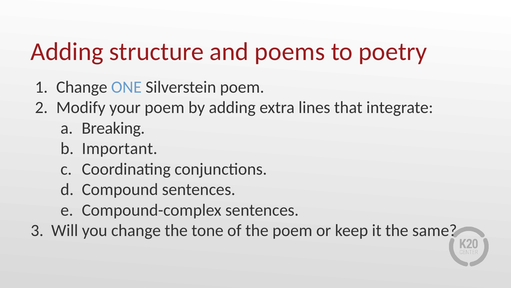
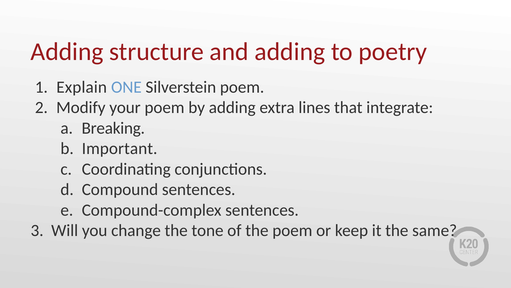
and poems: poems -> adding
Change at (82, 87): Change -> Explain
